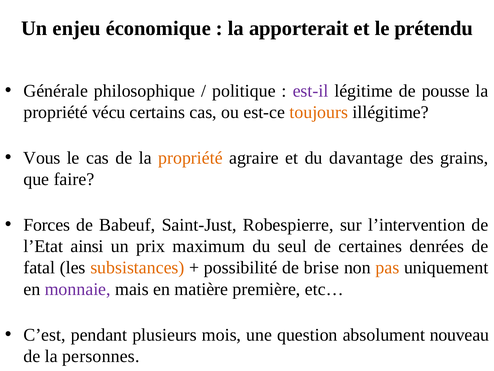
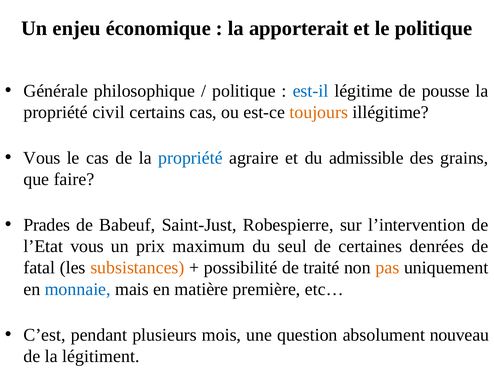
le prétendu: prétendu -> politique
est-il colour: purple -> blue
vécu: vécu -> civil
propriété at (190, 158) colour: orange -> blue
davantage: davantage -> admissible
Forces: Forces -> Prades
l’Etat ainsi: ainsi -> vous
brise: brise -> traité
monnaie colour: purple -> blue
personnes: personnes -> légitiment
